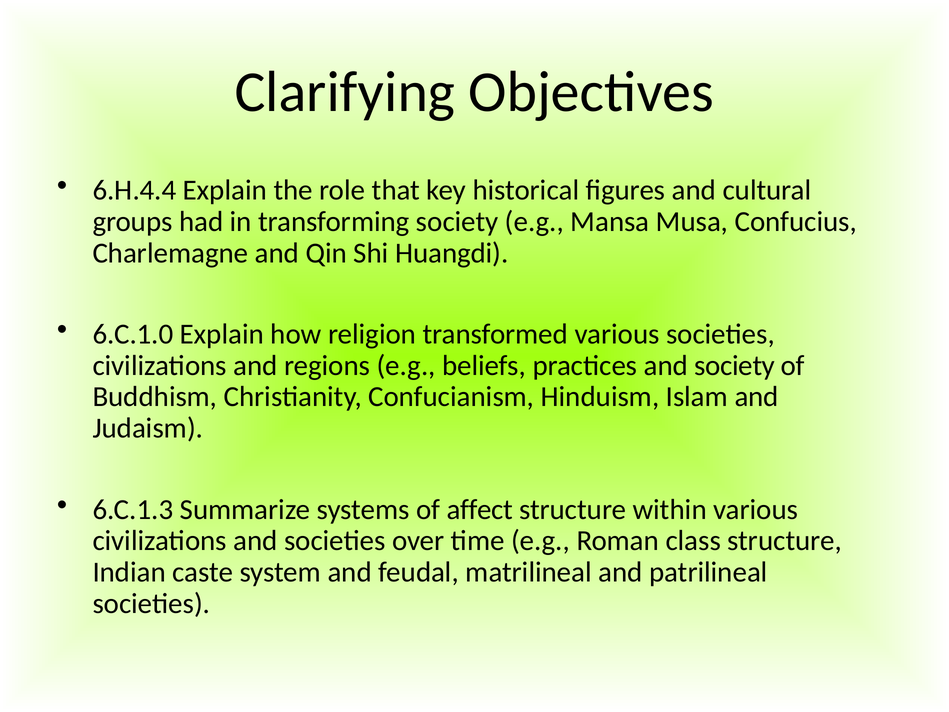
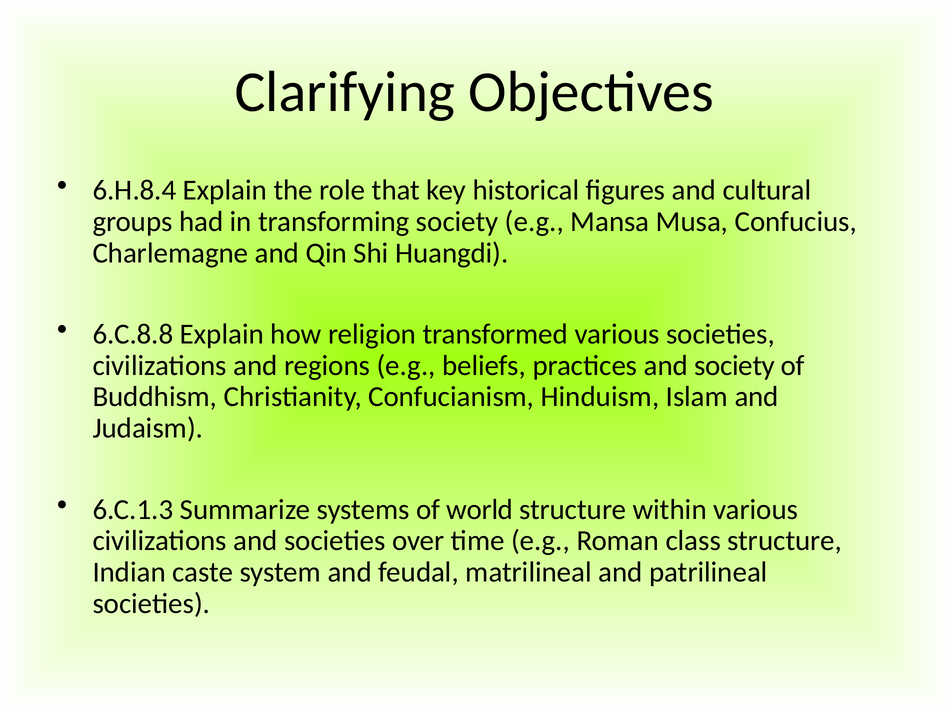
6.H.4.4: 6.H.4.4 -> 6.H.8.4
6.C.1.0: 6.C.1.0 -> 6.C.8.8
affect: affect -> world
